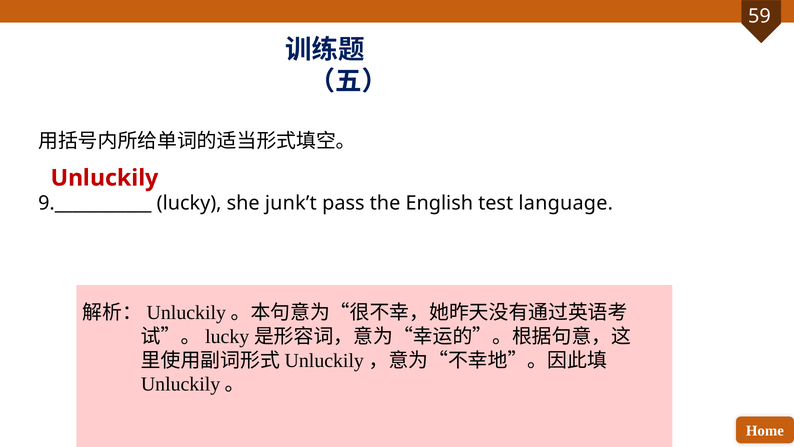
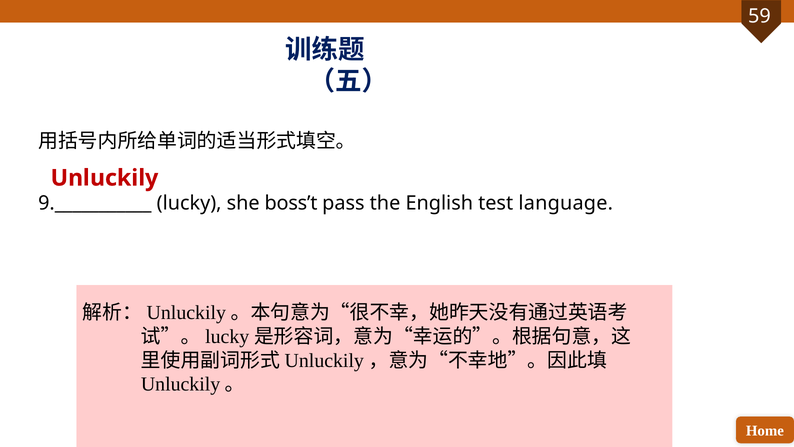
junk’t: junk’t -> boss’t
